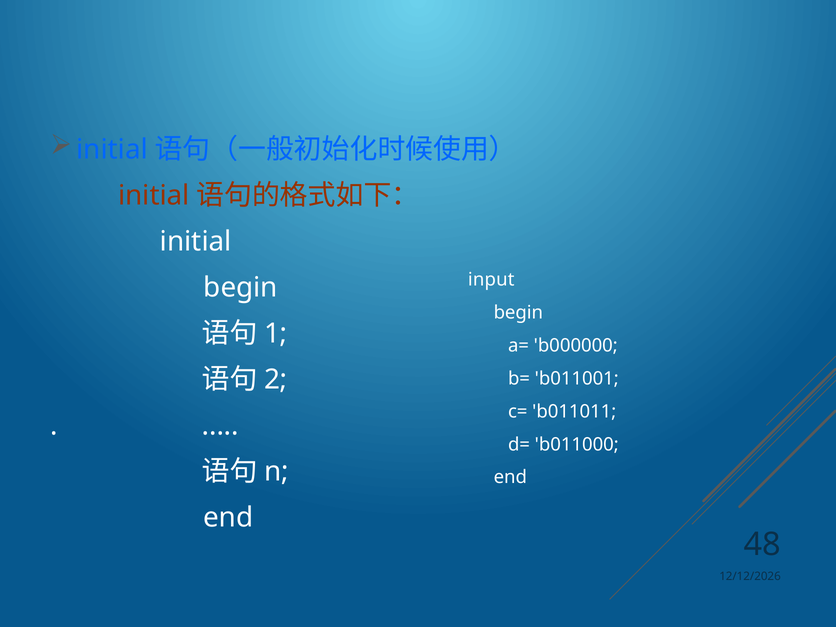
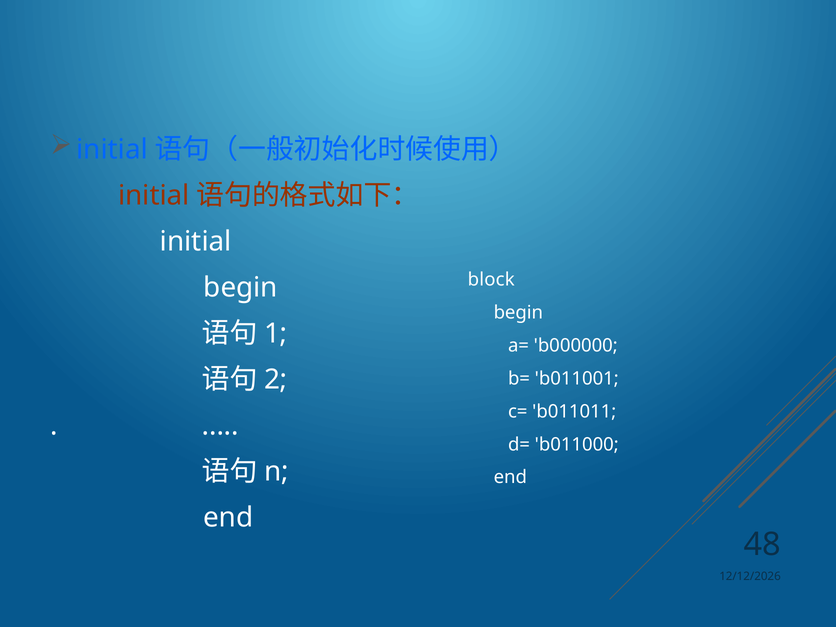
input: input -> block
